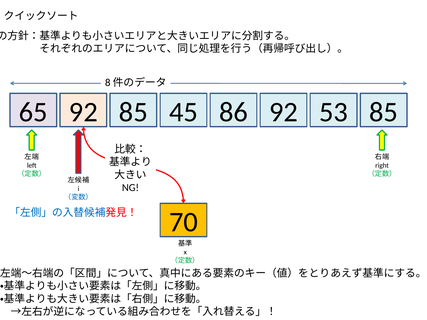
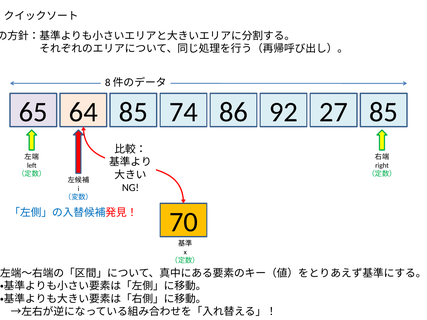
65 92: 92 -> 64
45: 45 -> 74
53: 53 -> 27
